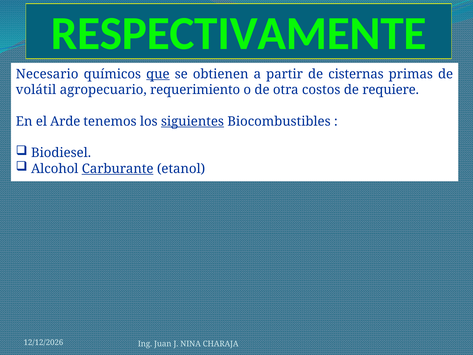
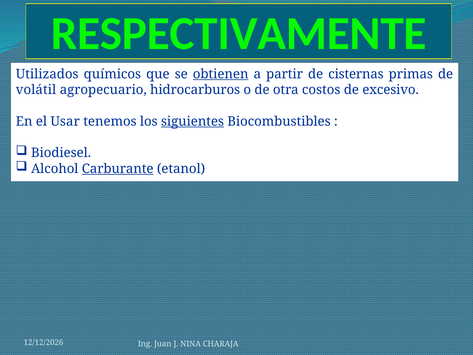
Necesario: Necesario -> Utilizados
que underline: present -> none
obtienen underline: none -> present
requerimiento: requerimiento -> hidrocarburos
requiere: requiere -> excesivo
Arde: Arde -> Usar
